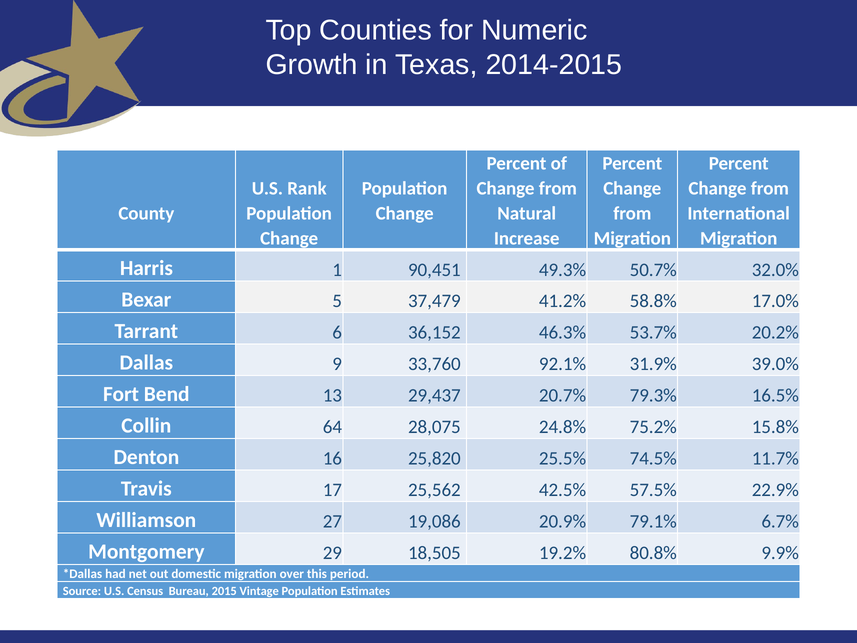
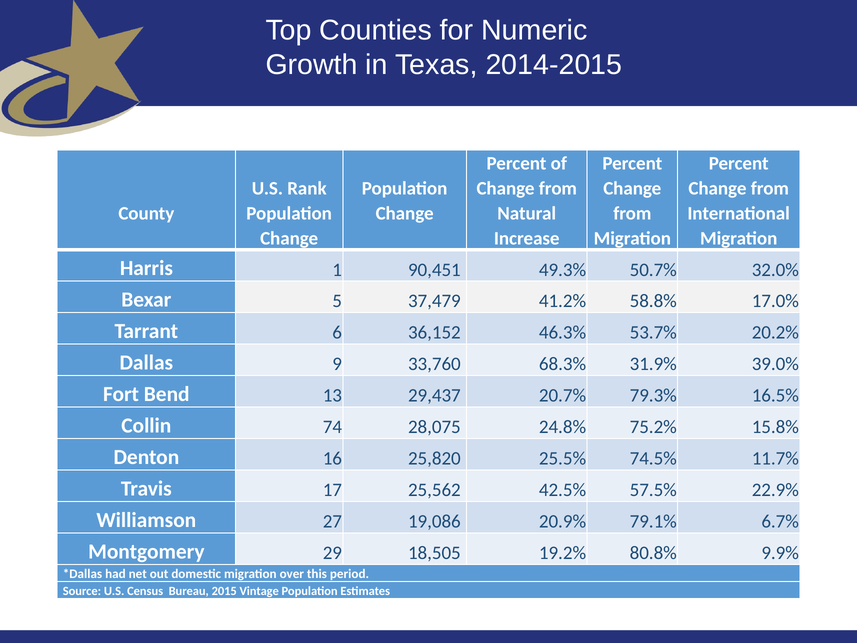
92.1%: 92.1% -> 68.3%
64: 64 -> 74
